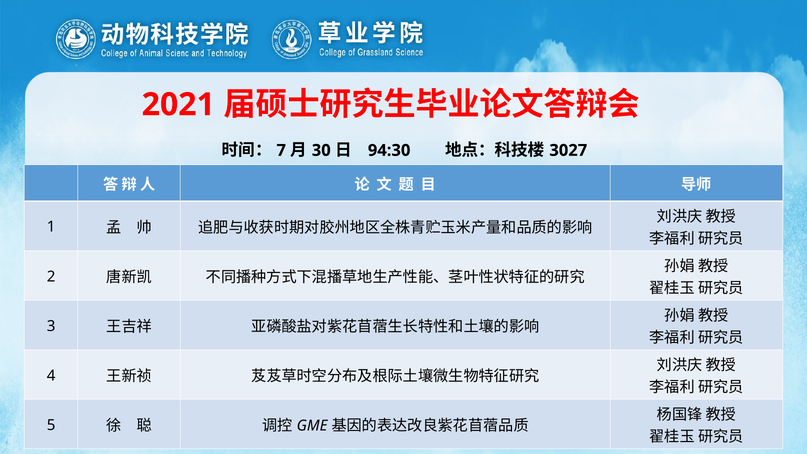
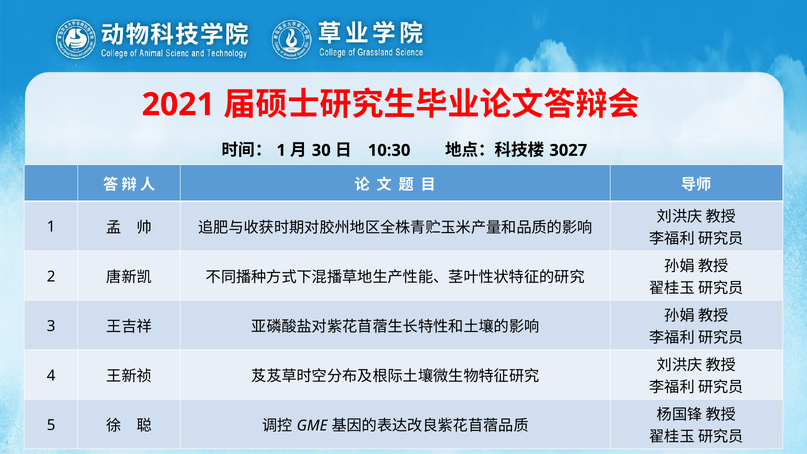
7 at (281, 150): 7 -> 1
94:30: 94:30 -> 10:30
